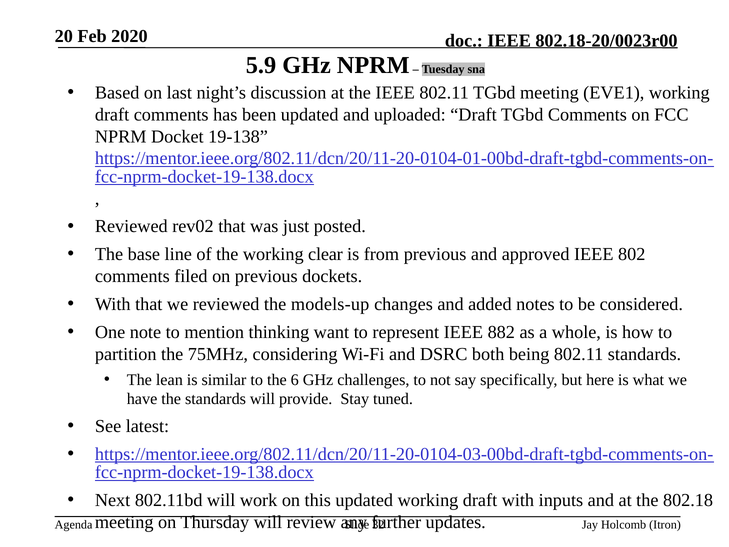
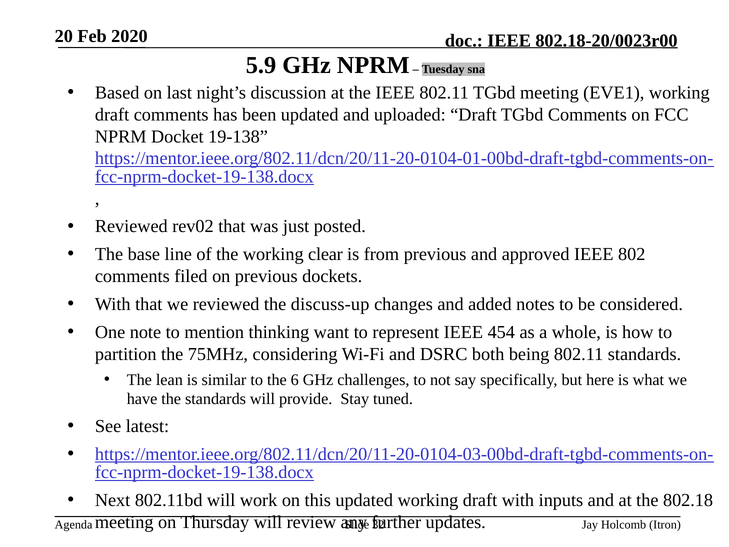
models-up: models-up -> discuss-up
882: 882 -> 454
